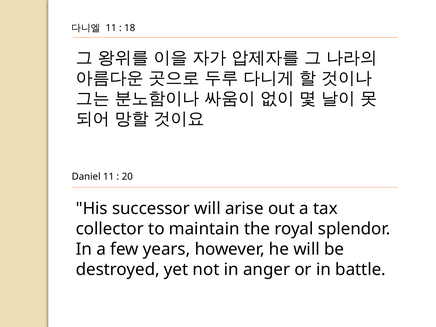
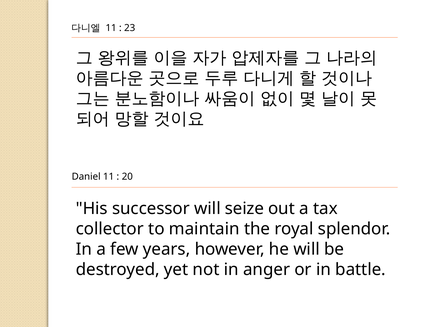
18: 18 -> 23
arise: arise -> seize
